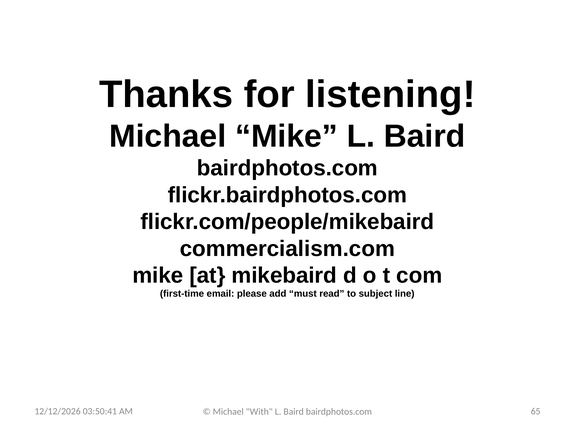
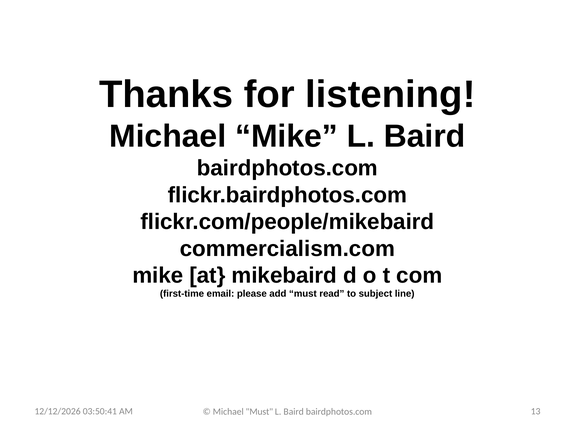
65: 65 -> 13
Michael With: With -> Must
